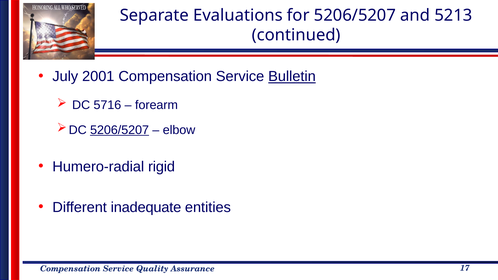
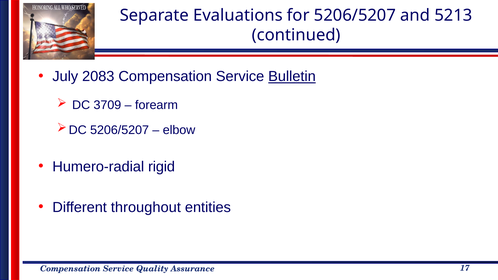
2001: 2001 -> 2083
5716: 5716 -> 3709
5206/5207 at (120, 130) underline: present -> none
inadequate: inadequate -> throughout
